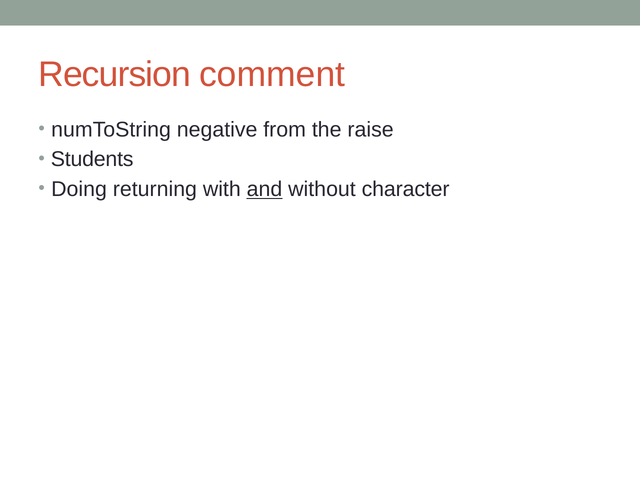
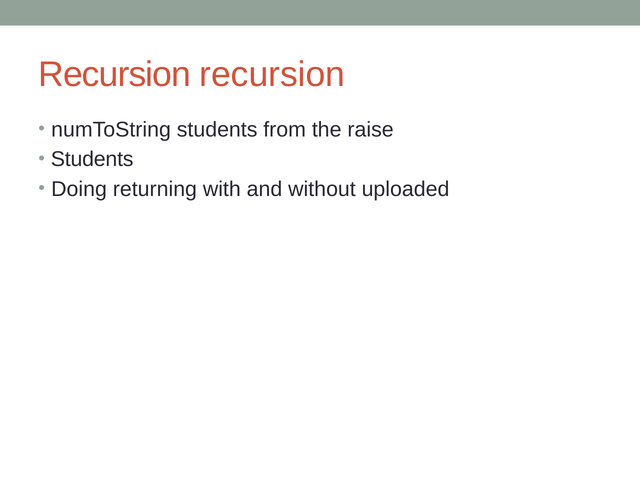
Recursion comment: comment -> recursion
numToString negative: negative -> students
and underline: present -> none
character: character -> uploaded
